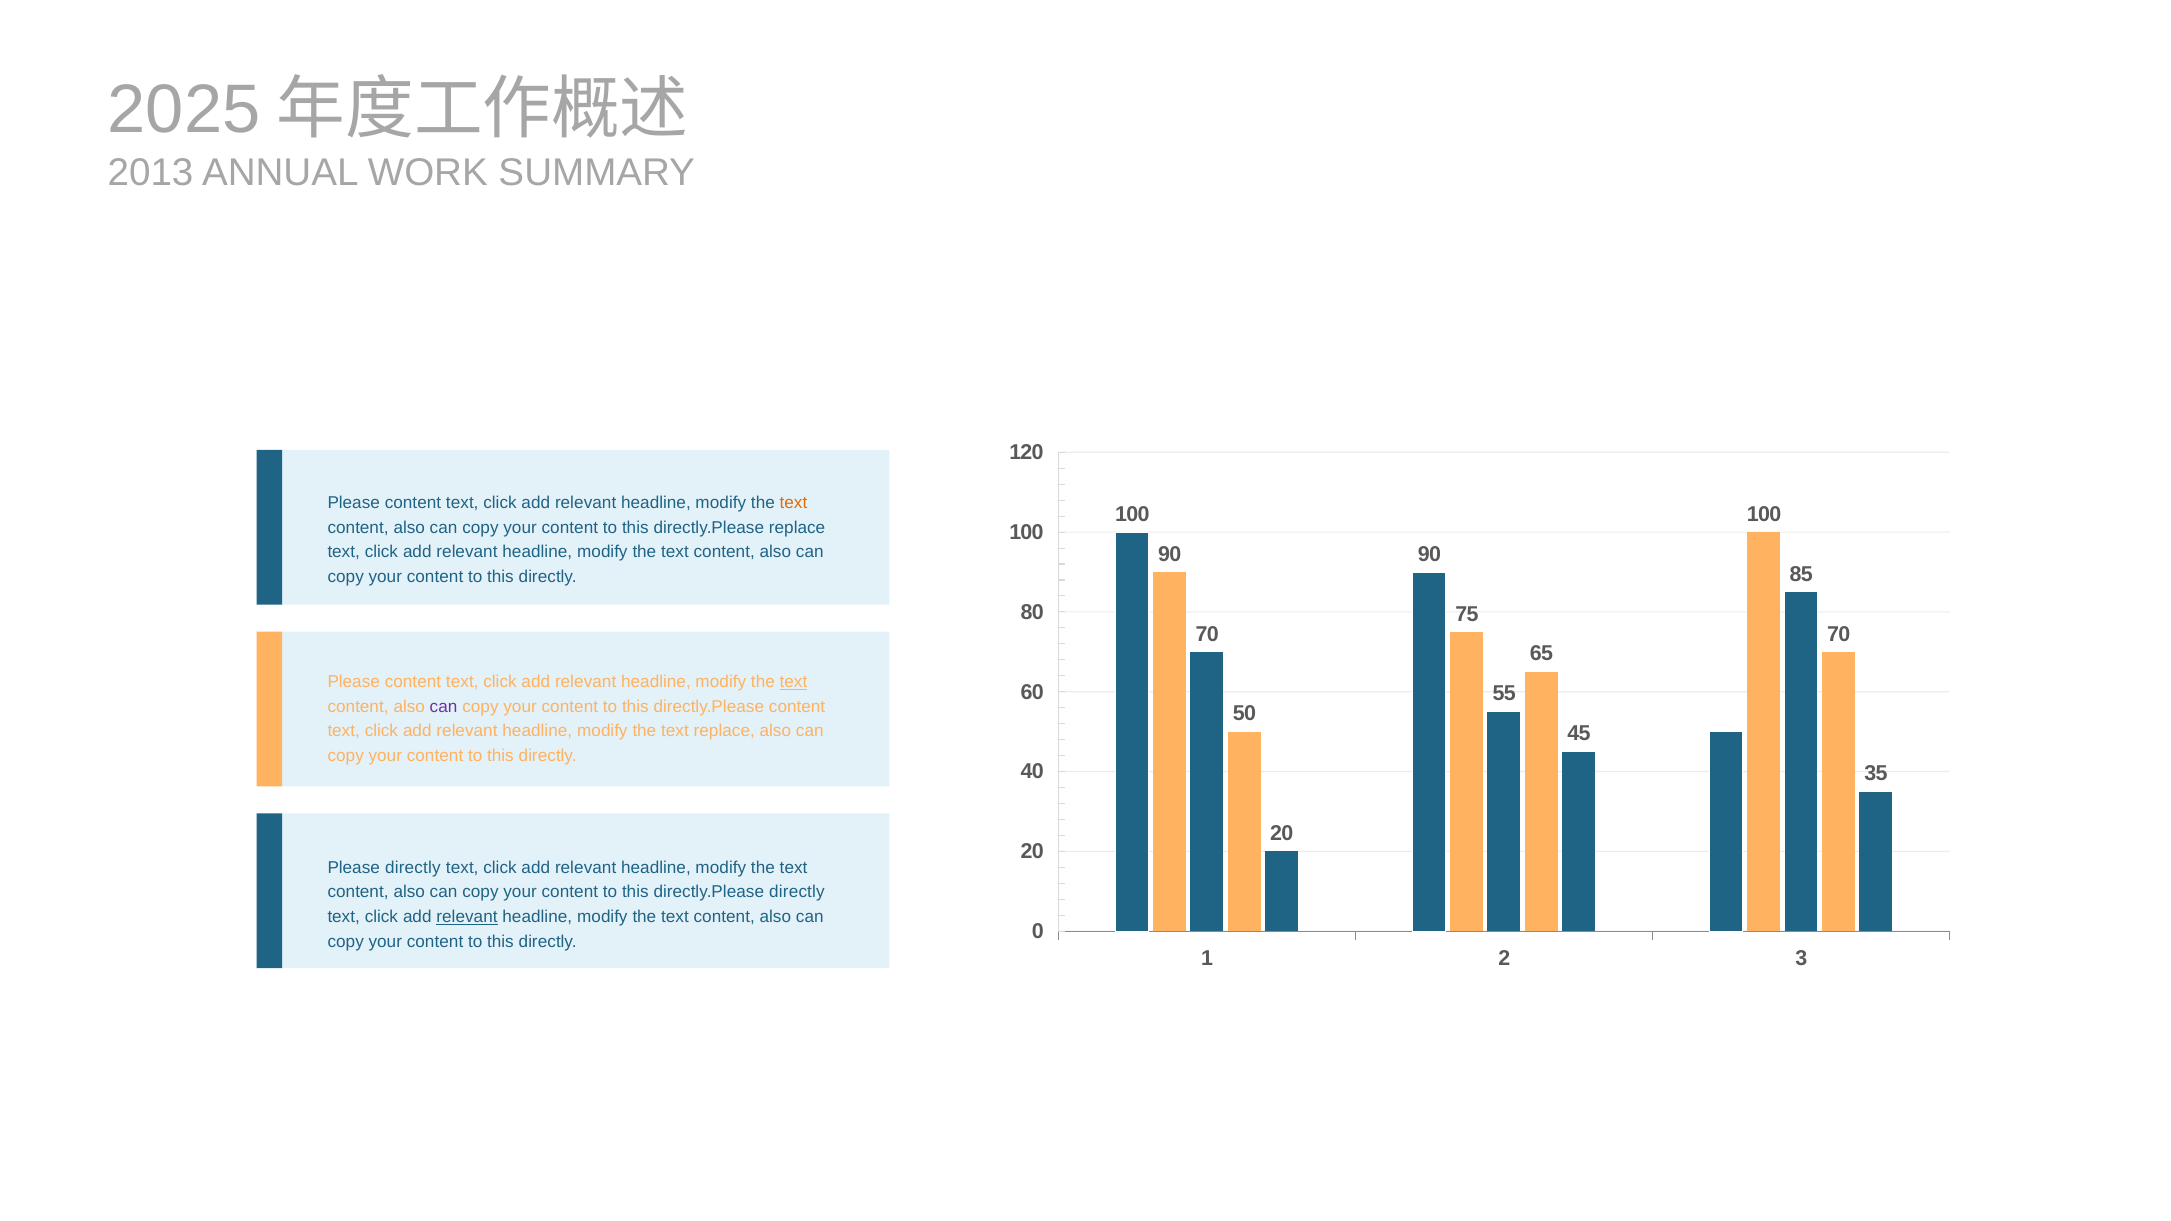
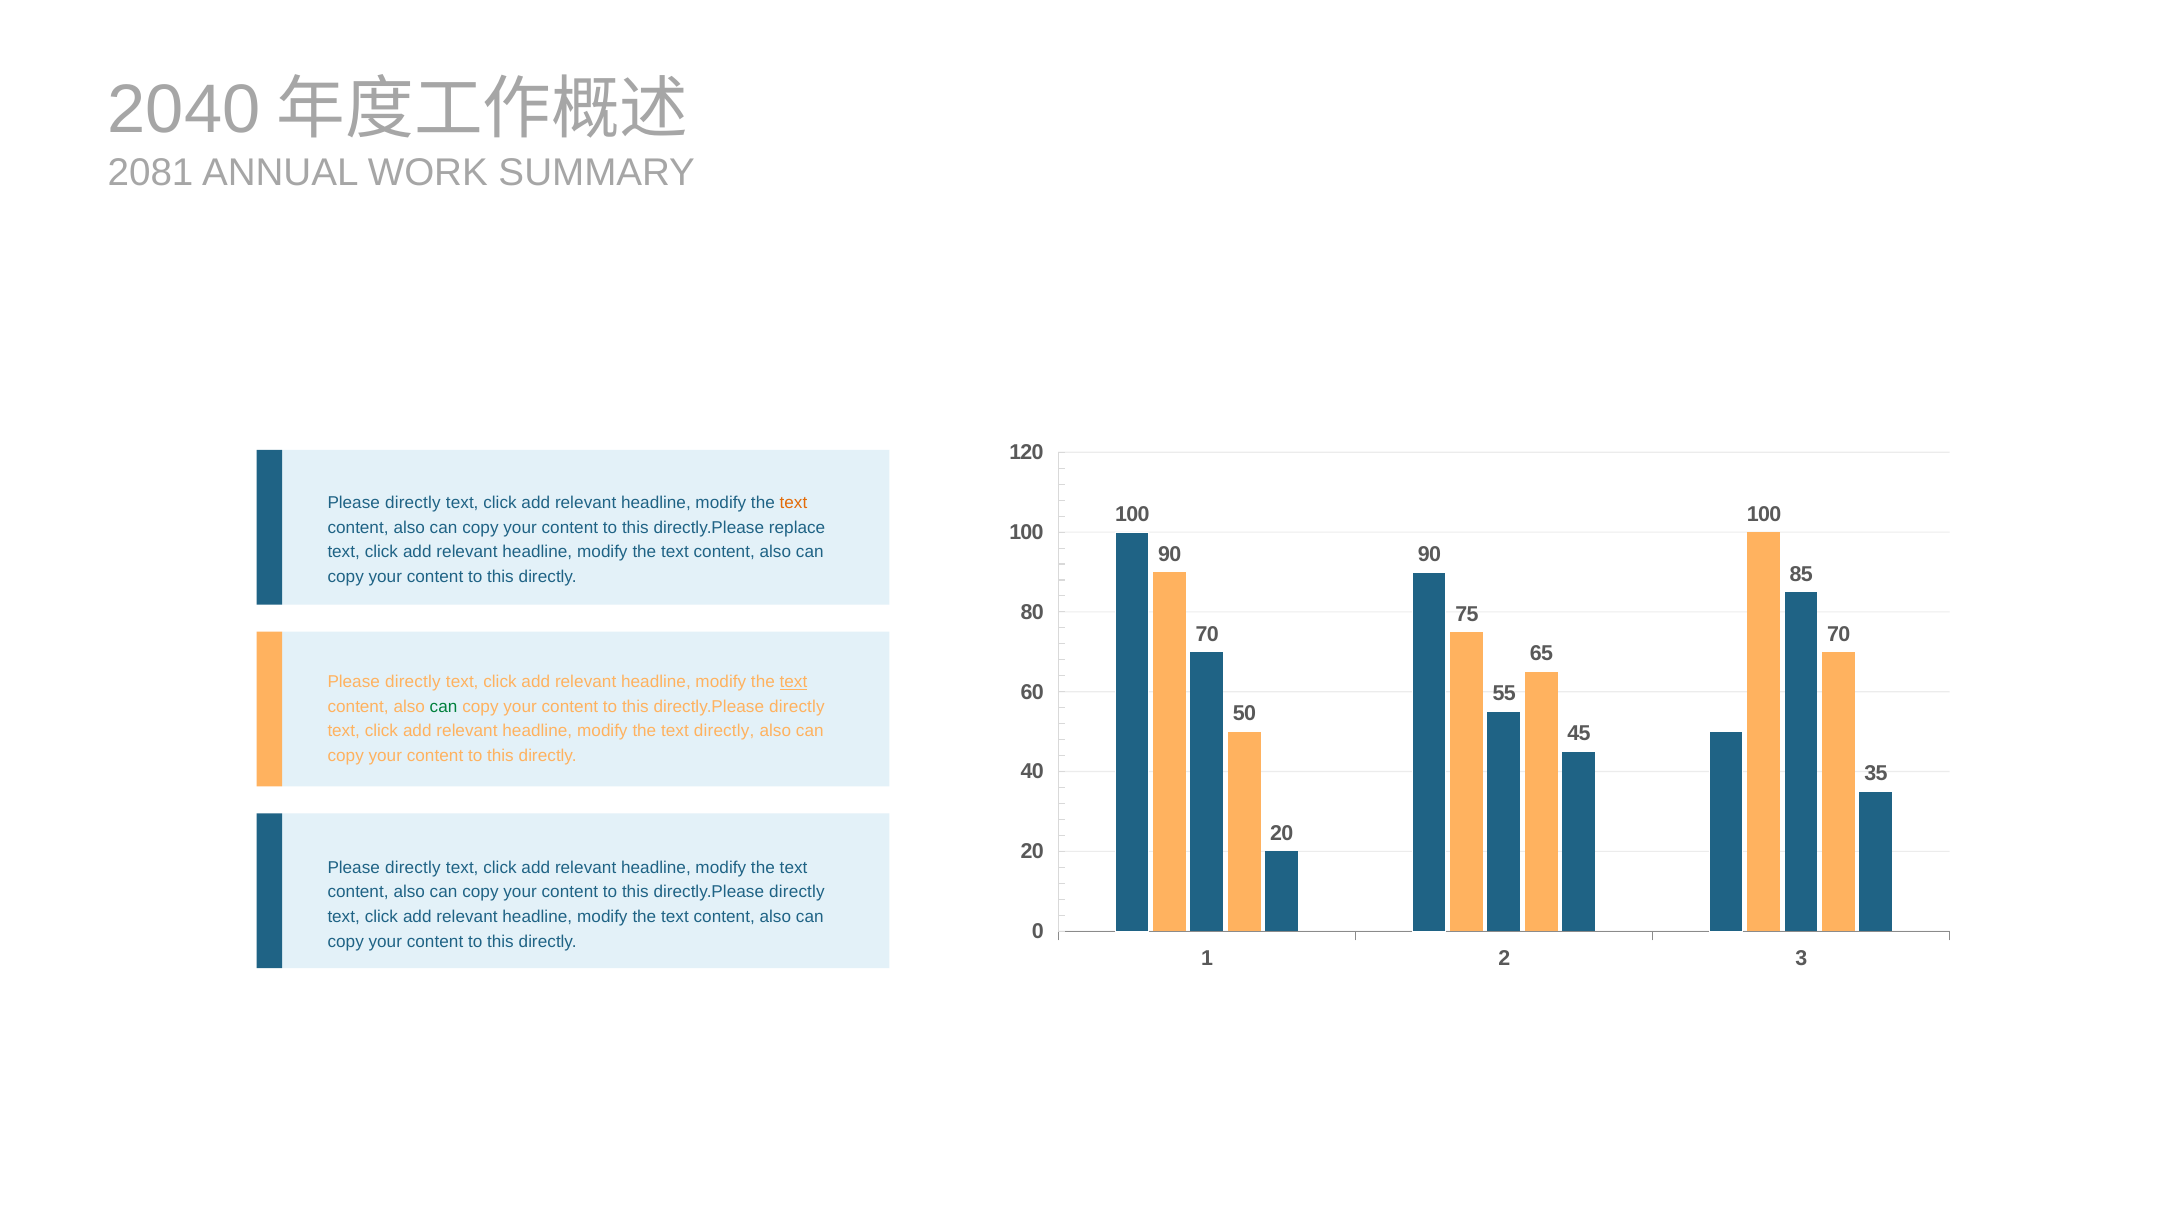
2025: 2025 -> 2040
2013: 2013 -> 2081
content at (413, 503): content -> directly
content at (413, 682): content -> directly
can at (444, 707) colour: purple -> green
content at (797, 707): content -> directly
text replace: replace -> directly
relevant at (467, 917) underline: present -> none
